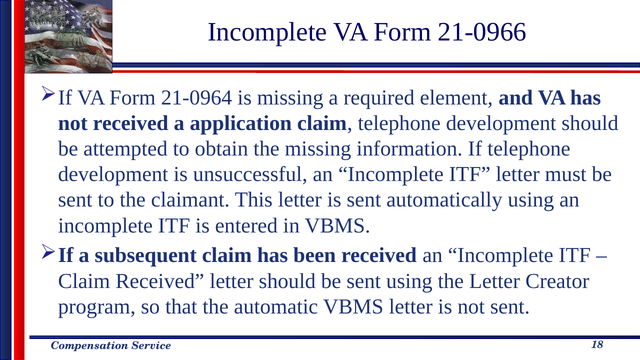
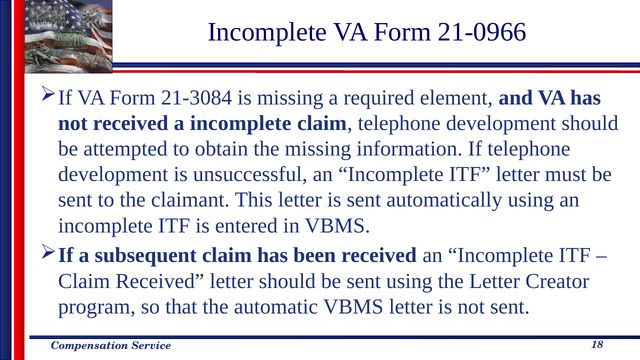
21-0964: 21-0964 -> 21-3084
a application: application -> incomplete
